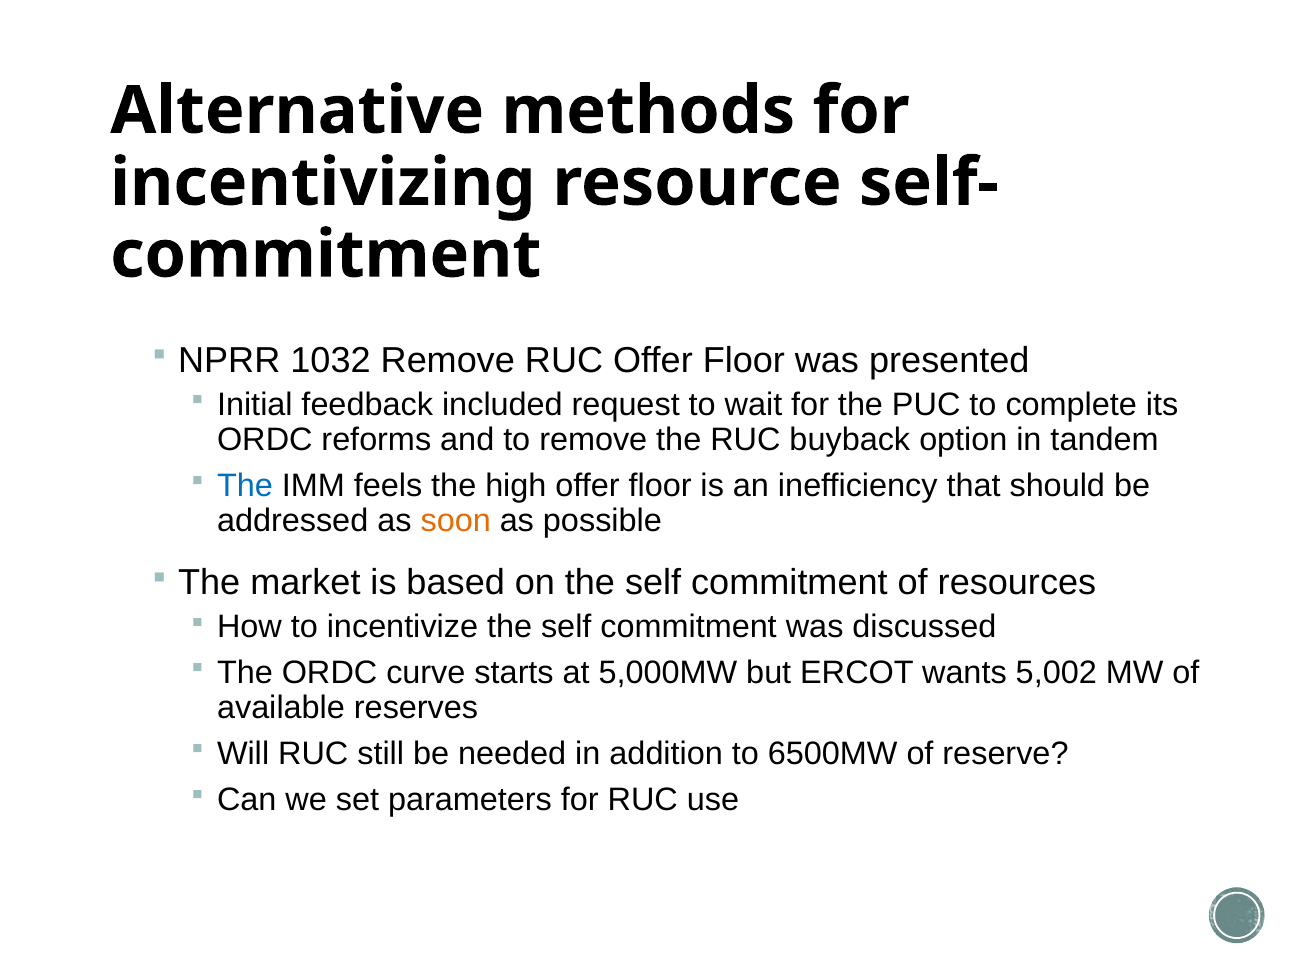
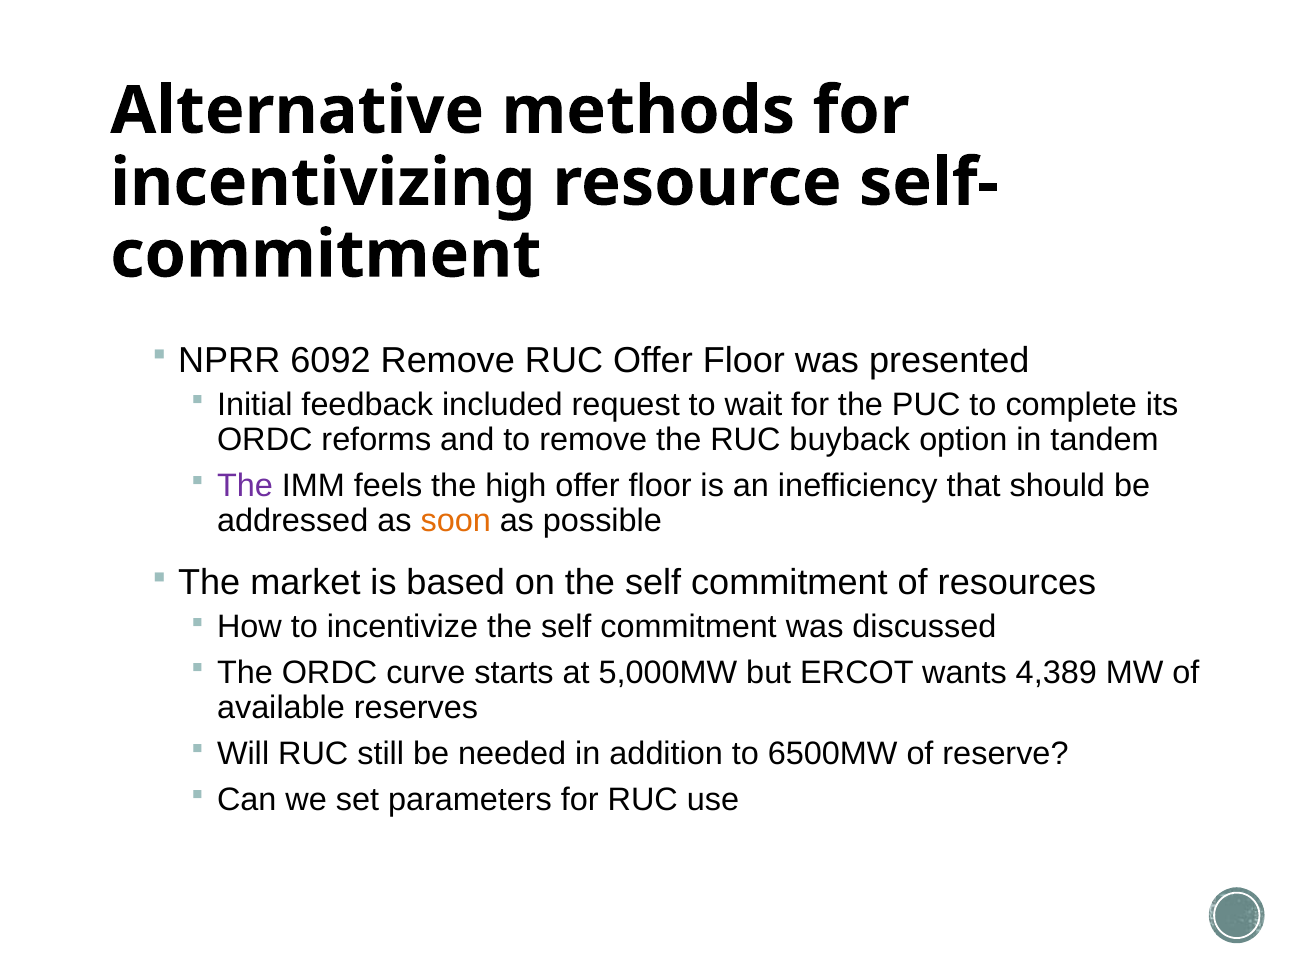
1032: 1032 -> 6092
The at (245, 486) colour: blue -> purple
5,002: 5,002 -> 4,389
